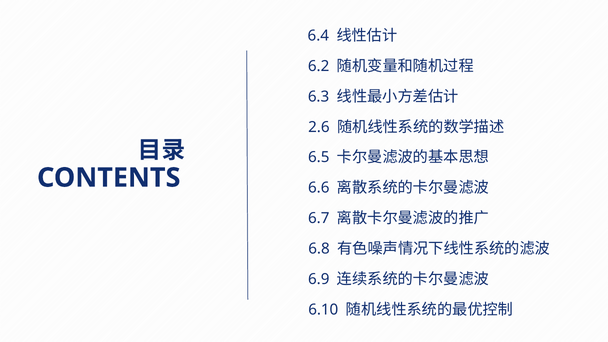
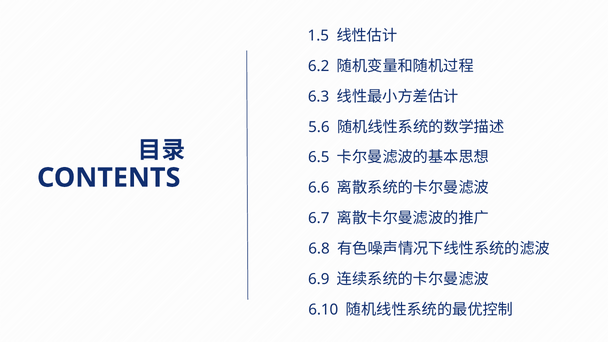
6.4: 6.4 -> 1.5
2.6: 2.6 -> 5.6
